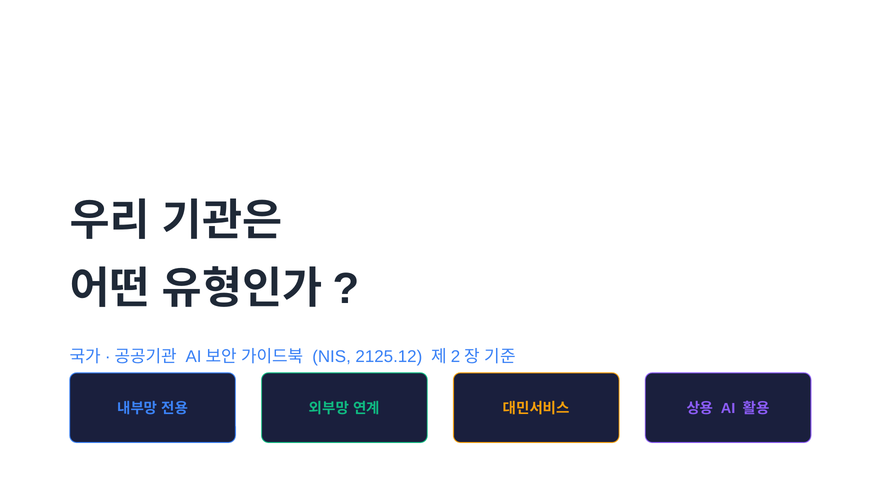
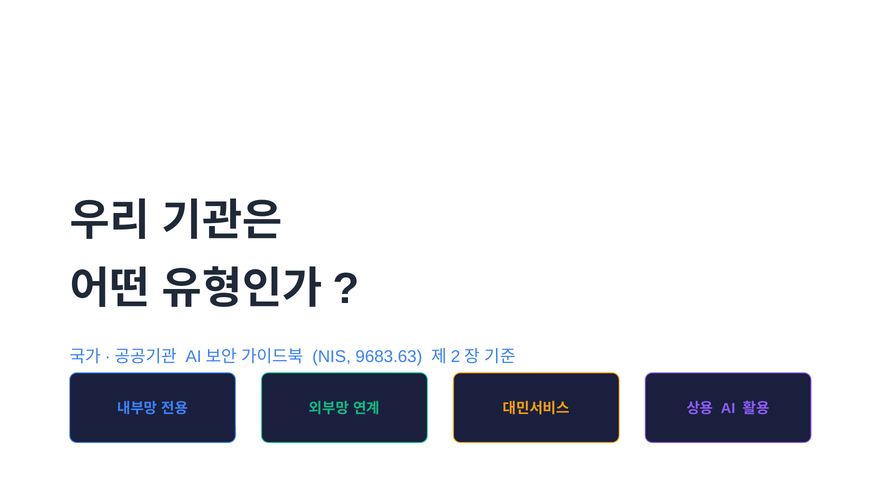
2125.12: 2125.12 -> 9683.63
